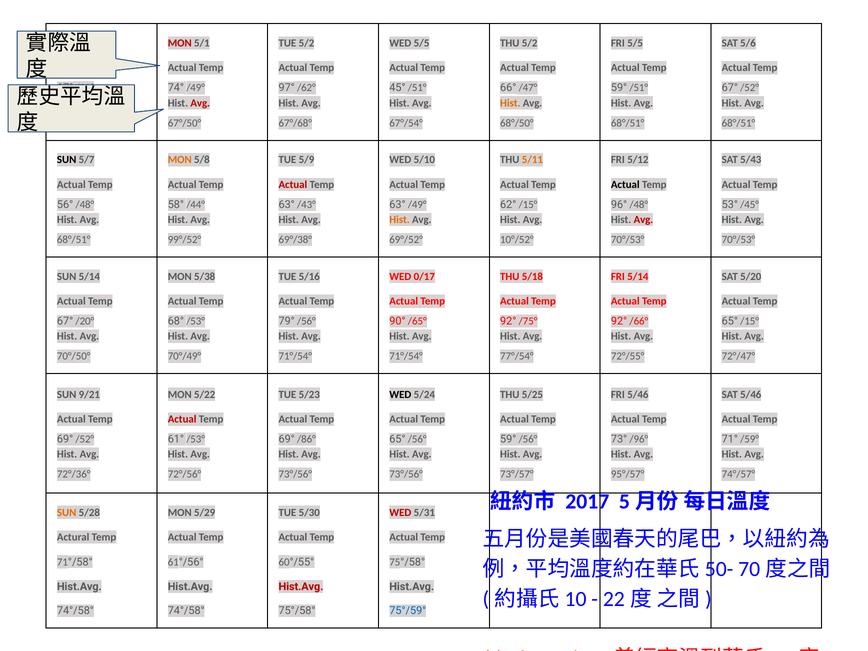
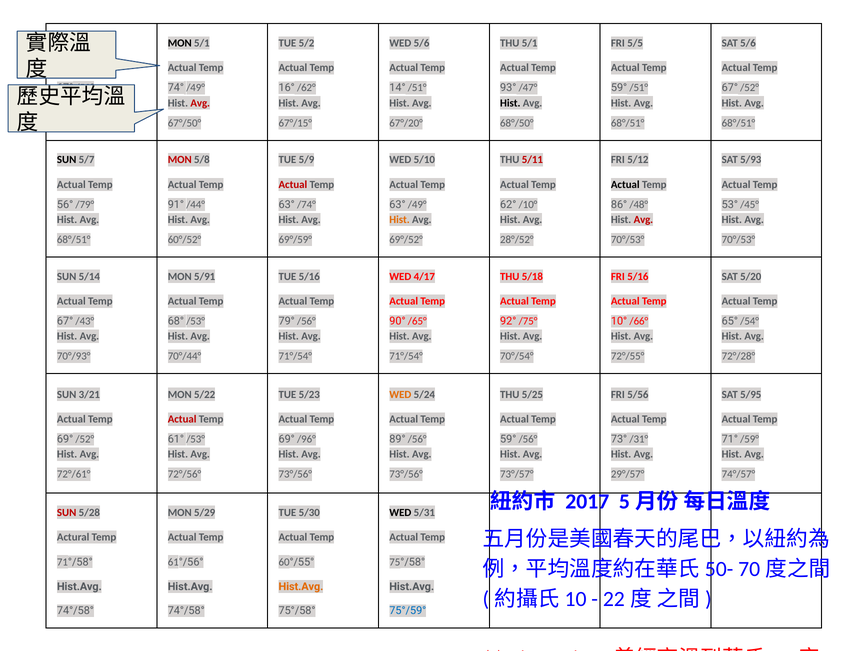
MON at (180, 43) colour: red -> black
WED 5/5: 5/5 -> 5/6
THU 5/2: 5/2 -> 5/1
97°: 97° -> 16°
45°: 45° -> 14°
66°: 66° -> 93°
Hist at (510, 103) colour: orange -> black
67°/68°: 67°/68° -> 67°/15°
67°/54°: 67°/54° -> 67°/20°
MON at (180, 160) colour: orange -> red
5/11 colour: orange -> red
5/43: 5/43 -> 5/93
56° /48°: /48° -> /79°
58°: 58° -> 91°
/43°: /43° -> /74°
62° /15°: /15° -> /10°
96°: 96° -> 86°
99°/52°: 99°/52° -> 60°/52°
69°/38°: 69°/38° -> 69°/59°
10°/52°: 10°/52° -> 28°/52°
5/38: 5/38 -> 5/91
0/17: 0/17 -> 4/17
FRI 5/14: 5/14 -> 5/16
/20°: /20° -> /43°
92° at (619, 321): 92° -> 10°
65° /15°: /15° -> /54°
70°/50°: 70°/50° -> 70°/93°
70°/49°: 70°/49° -> 70°/44°
77°/54°: 77°/54° -> 70°/54°
72°/47°: 72°/47° -> 72°/28°
9/21: 9/21 -> 3/21
WED at (400, 394) colour: black -> orange
FRI 5/46: 5/46 -> 5/56
SAT 5/46: 5/46 -> 5/95
/86°: /86° -> /96°
65° at (397, 439): 65° -> 89°
/96°: /96° -> /31°
72°/36°: 72°/36° -> 72°/61°
95°/57°: 95°/57° -> 29°/57°
SUN at (67, 512) colour: orange -> red
WED at (400, 512) colour: red -> black
Hist.Avg at (301, 587) colour: red -> orange
